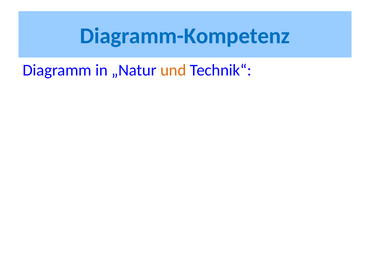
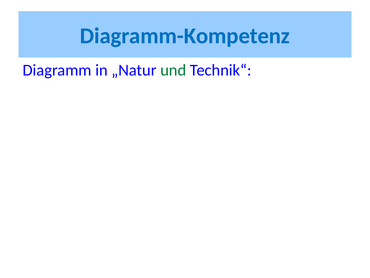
und colour: orange -> green
